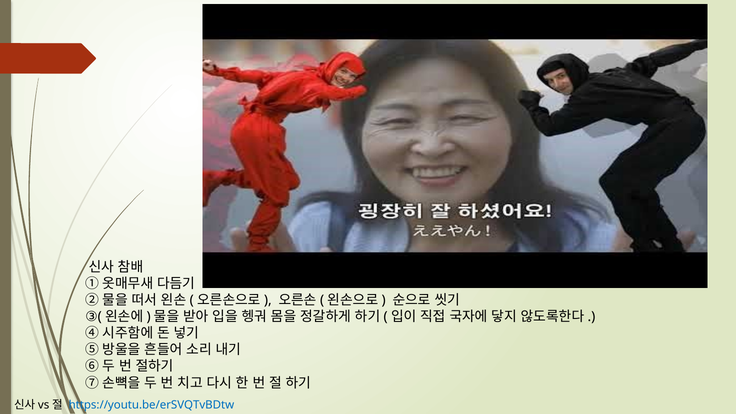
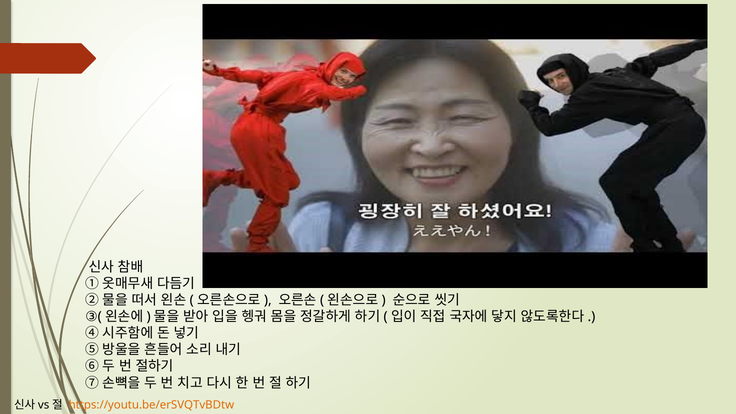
https://youtu.be/erSVQTvBDtw colour: blue -> orange
